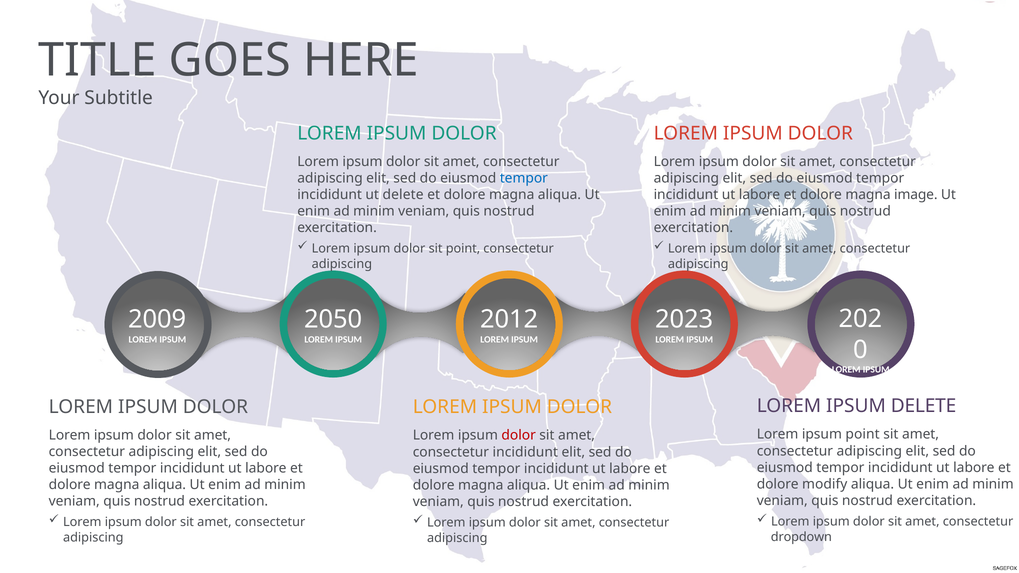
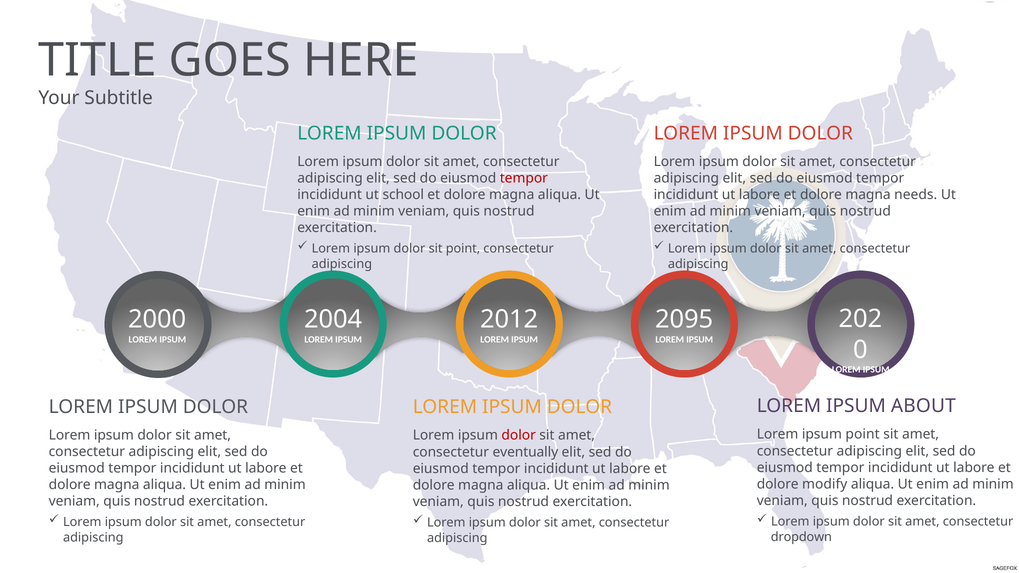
tempor at (524, 178) colour: blue -> red
ut delete: delete -> school
image: image -> needs
2009: 2009 -> 2000
2050: 2050 -> 2004
2023: 2023 -> 2095
IPSUM DELETE: DELETE -> ABOUT
consectetur incididunt: incididunt -> eventually
